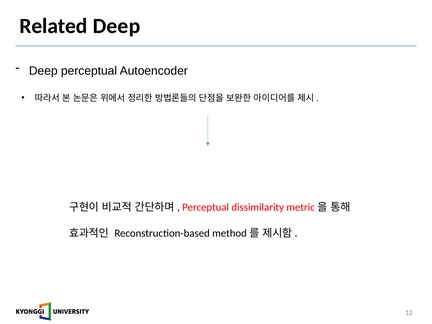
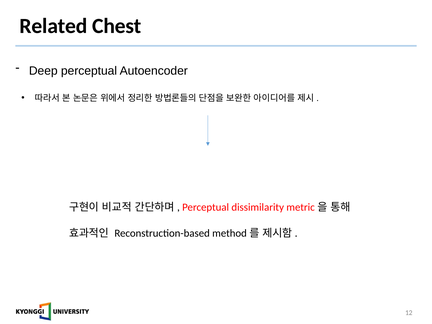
Related Deep: Deep -> Chest
